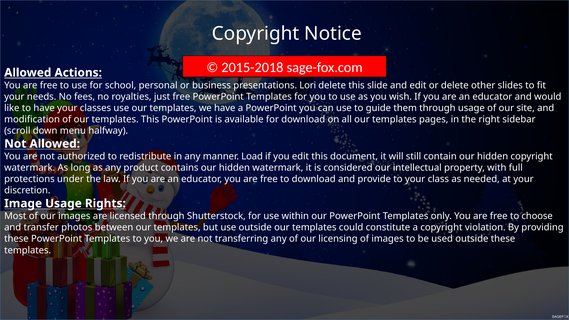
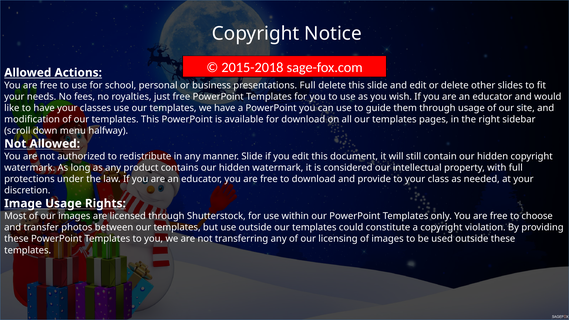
presentations Lori: Lori -> Full
manner Load: Load -> Slide
